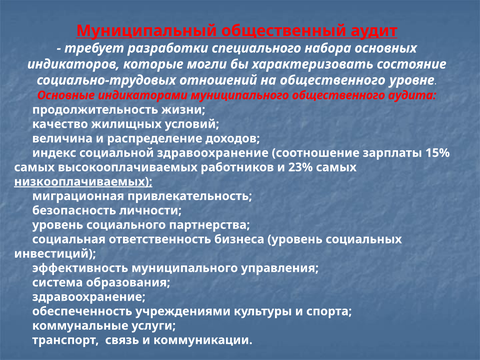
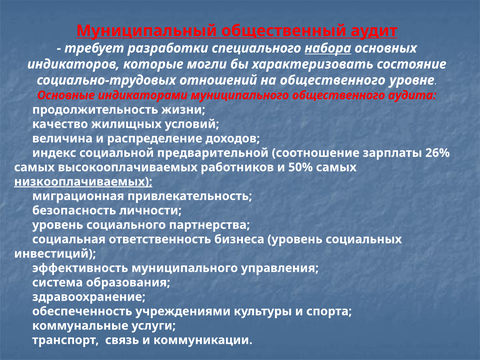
набора underline: none -> present
социальной здравоохранение: здравоохранение -> предварительной
15%: 15% -> 26%
23%: 23% -> 50%
